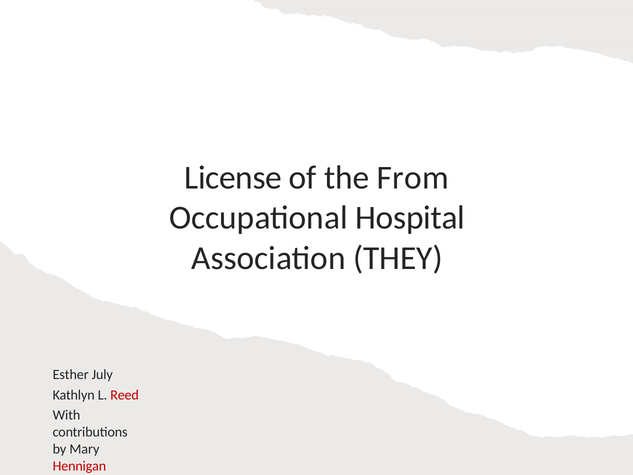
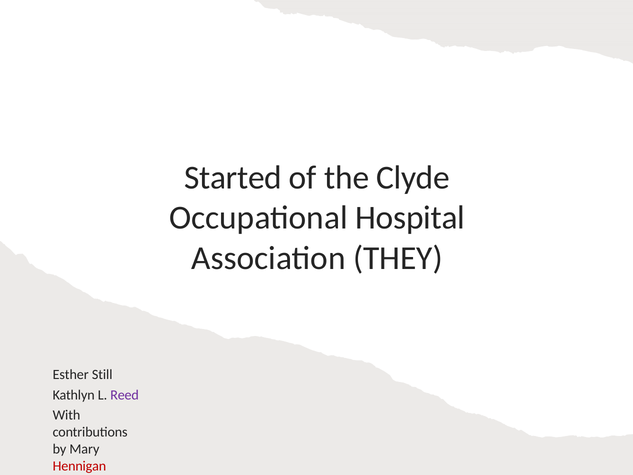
License: License -> Started
From: From -> Clyde
July: July -> Still
Reed colour: red -> purple
